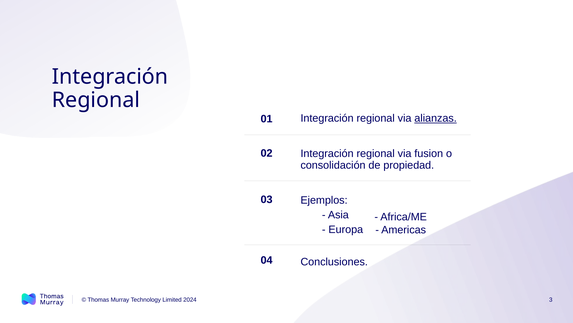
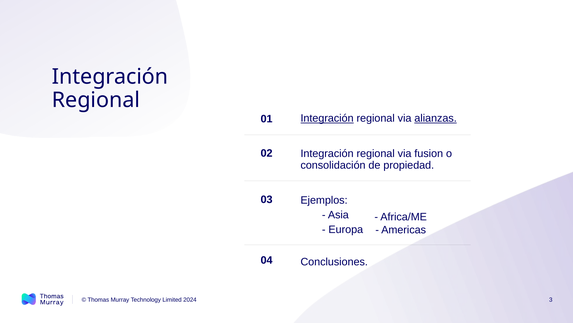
Integración at (327, 118) underline: none -> present
